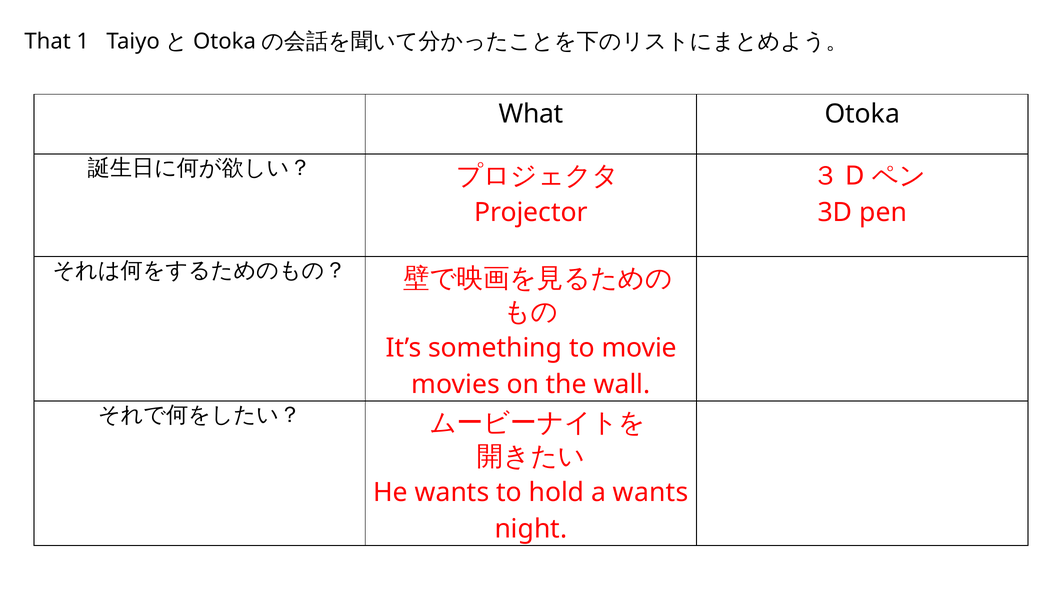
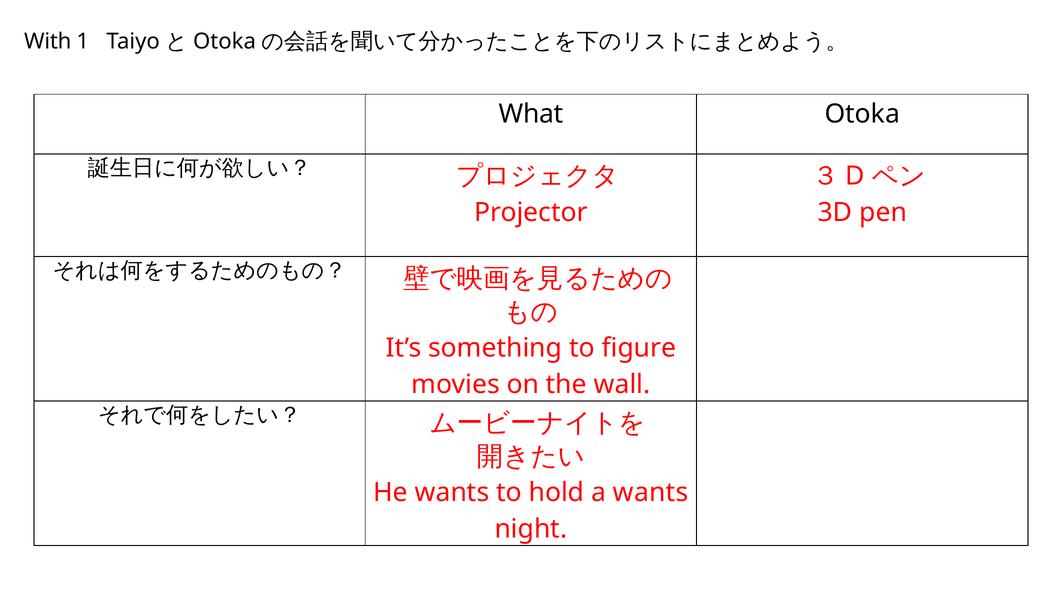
That: That -> With
movie: movie -> figure
